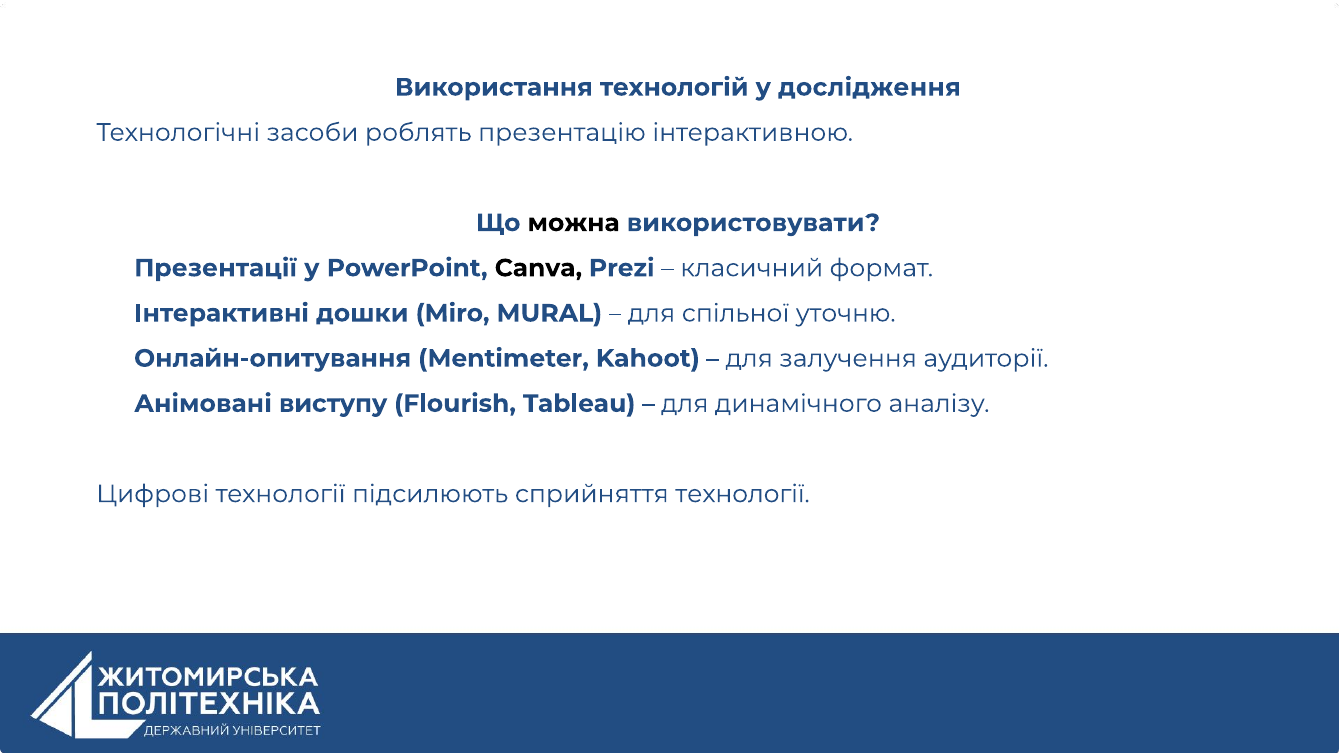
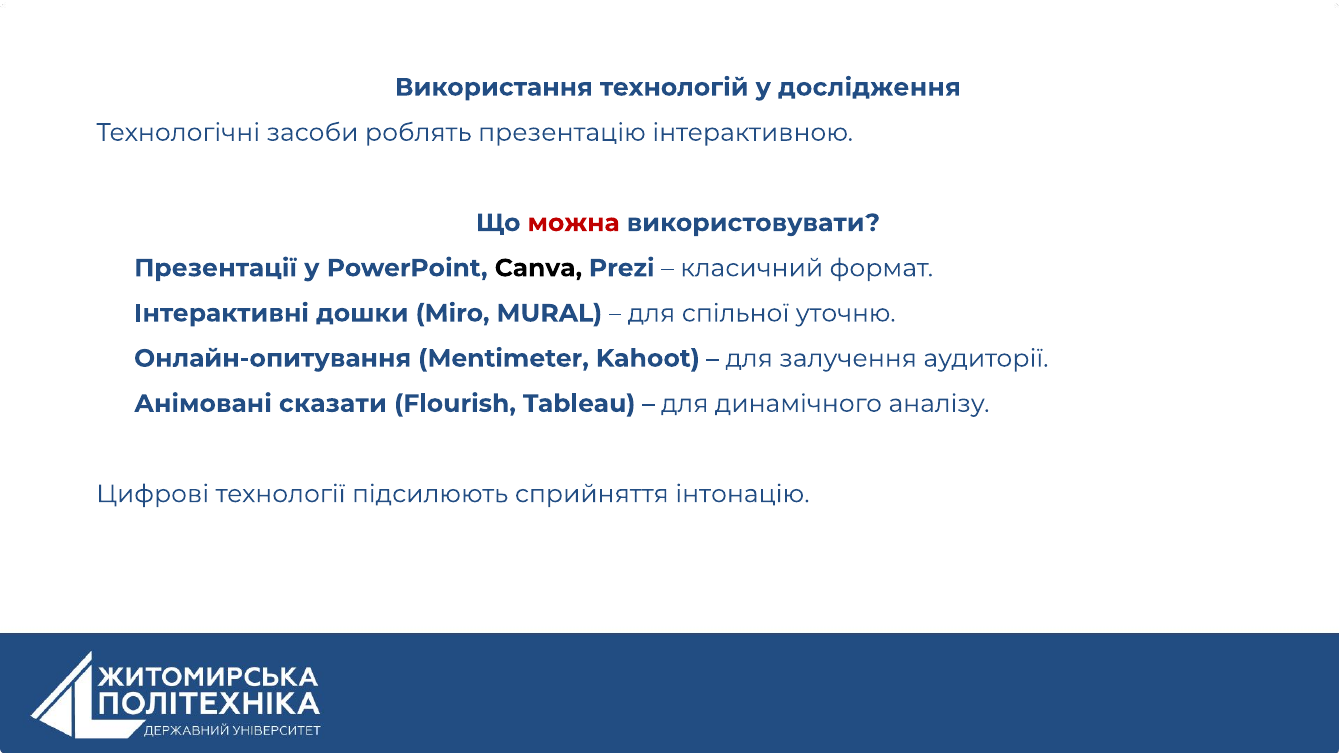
можна colour: black -> red
виступу: виступу -> сказати
сприйняття технології: технології -> інтонацію
